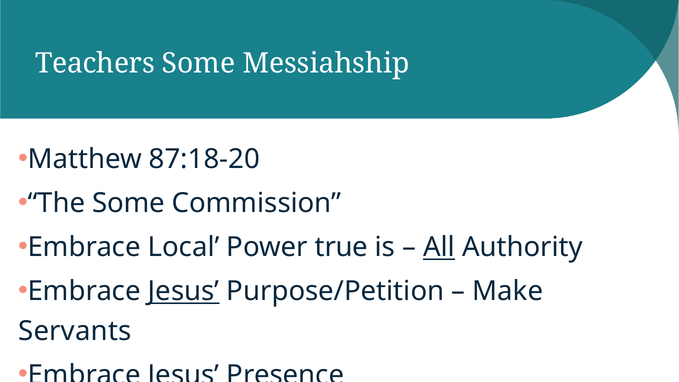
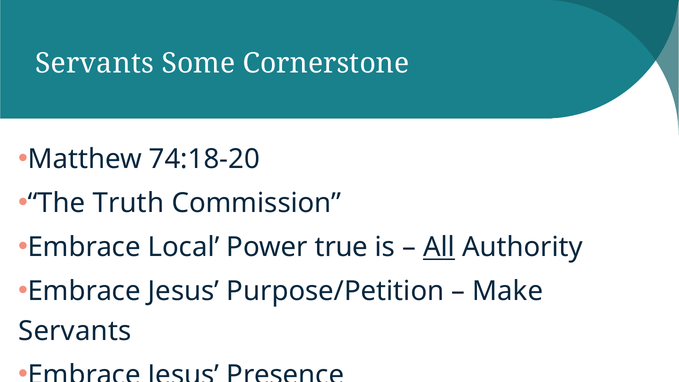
Teachers at (95, 63): Teachers -> Servants
Messiahship: Messiahship -> Cornerstone
87:18-20: 87:18-20 -> 74:18-20
The Some: Some -> Truth
Jesus at (184, 291) underline: present -> none
